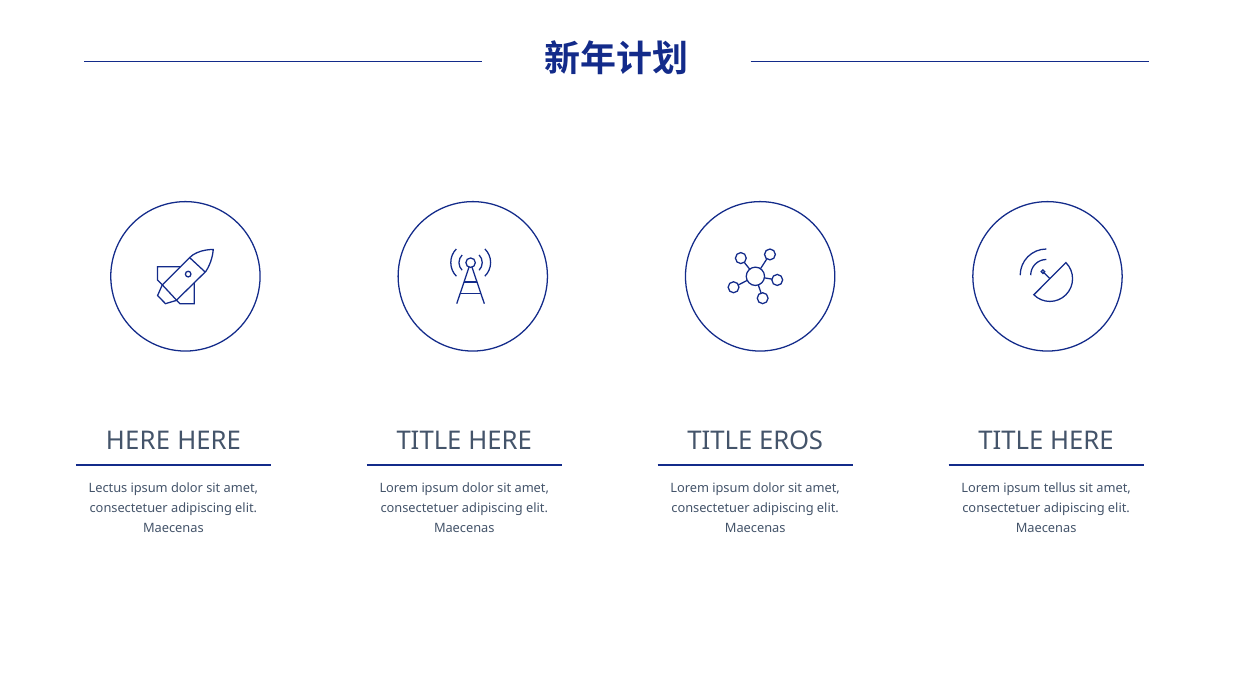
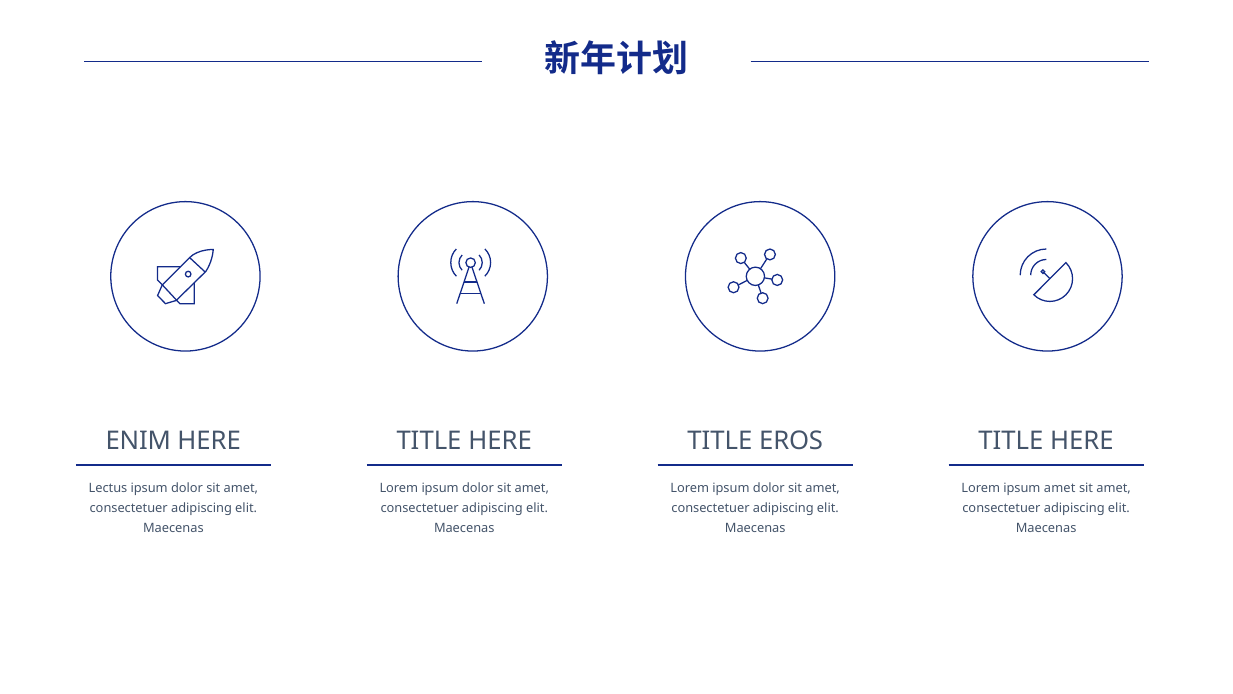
HERE at (138, 440): HERE -> ENIM
ipsum tellus: tellus -> amet
